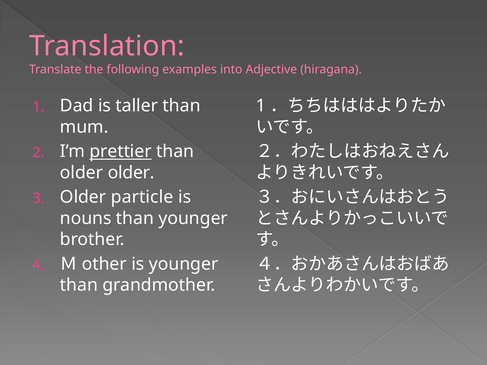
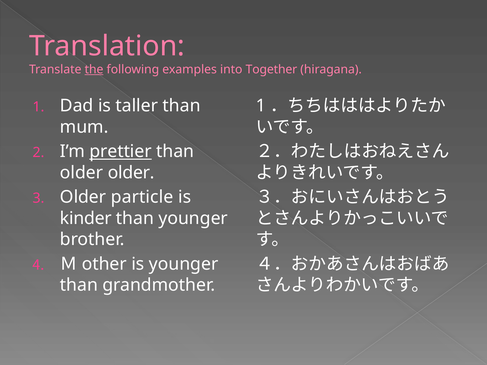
the underline: none -> present
Adjective: Adjective -> Together
nouns: nouns -> kinder
